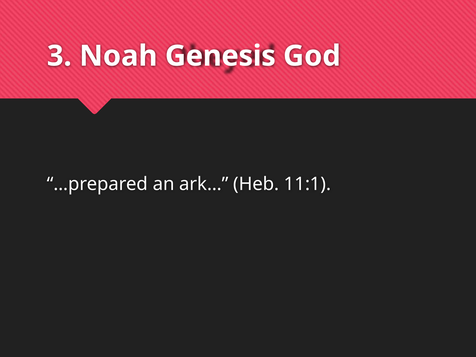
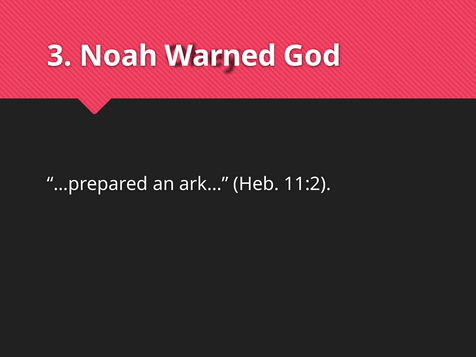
Genesis: Genesis -> Warned
11:1: 11:1 -> 11:2
